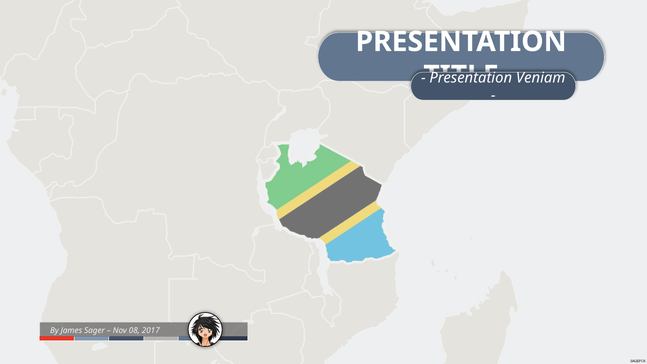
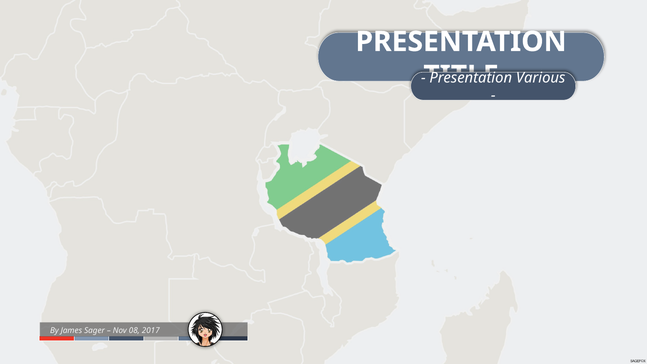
Veniam: Veniam -> Various
